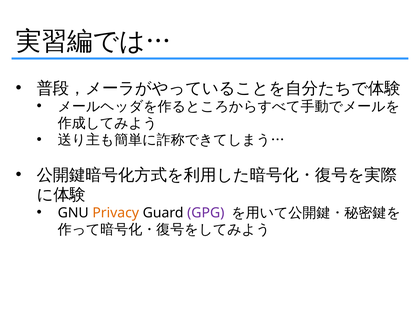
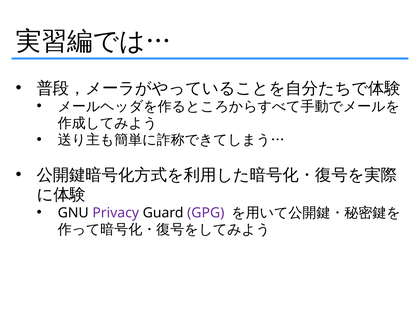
Privacy colour: orange -> purple
